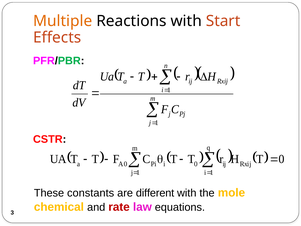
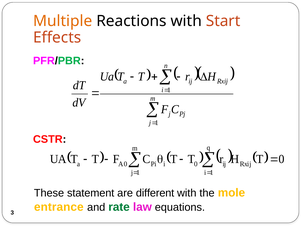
constants: constants -> statement
chemical: chemical -> entrance
rate colour: red -> green
